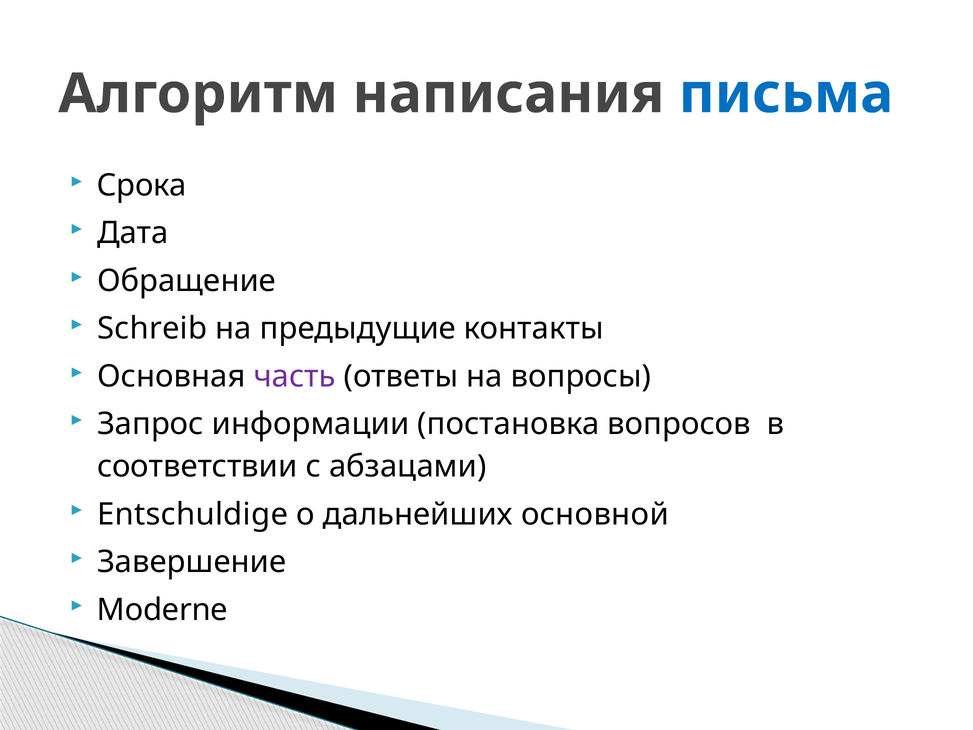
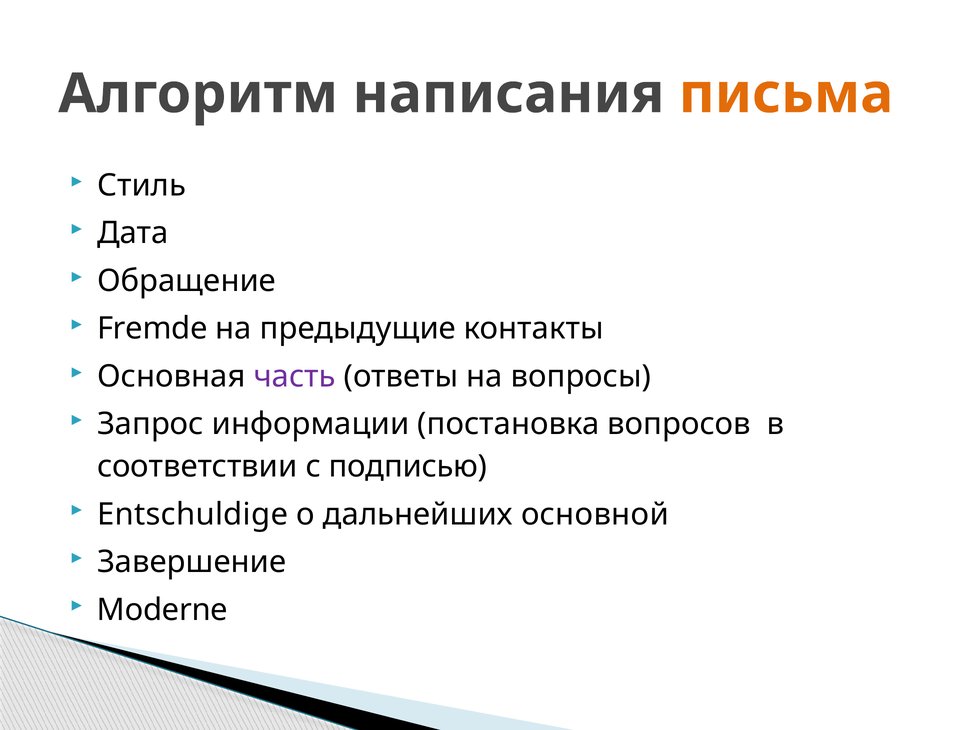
письма colour: blue -> orange
Срока: Срока -> Стиль
Schreib: Schreib -> Fremde
абзацами: абзацами -> подписью
